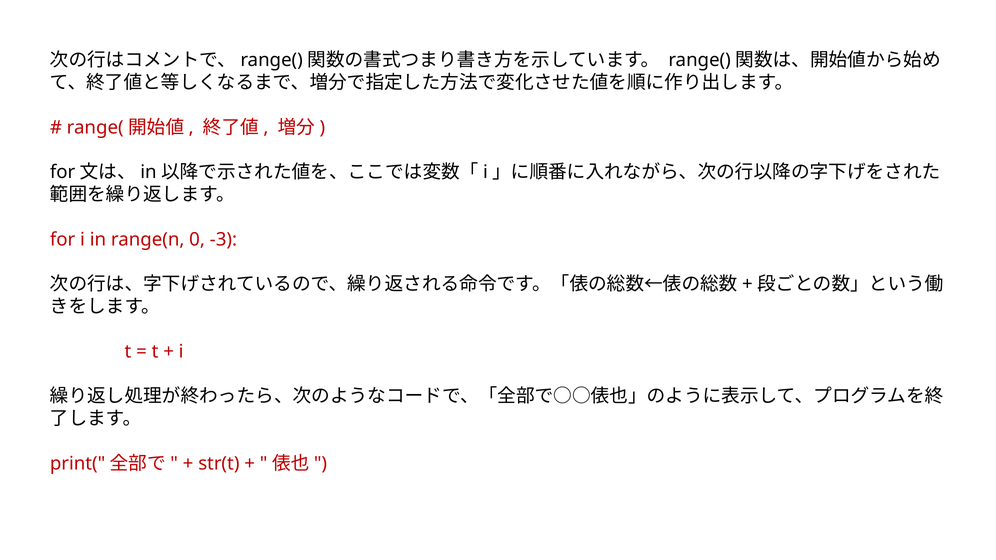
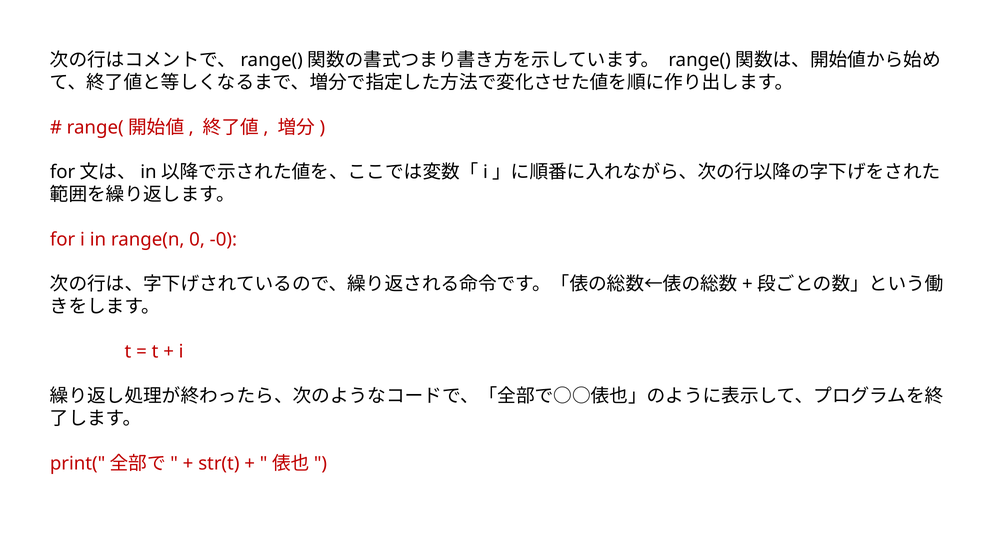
-3: -3 -> -0
